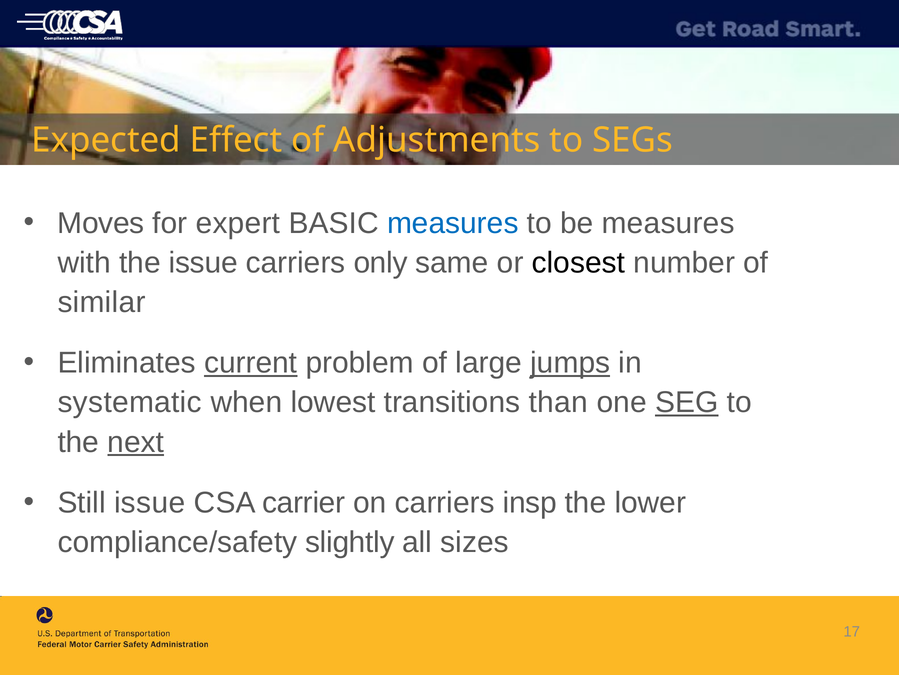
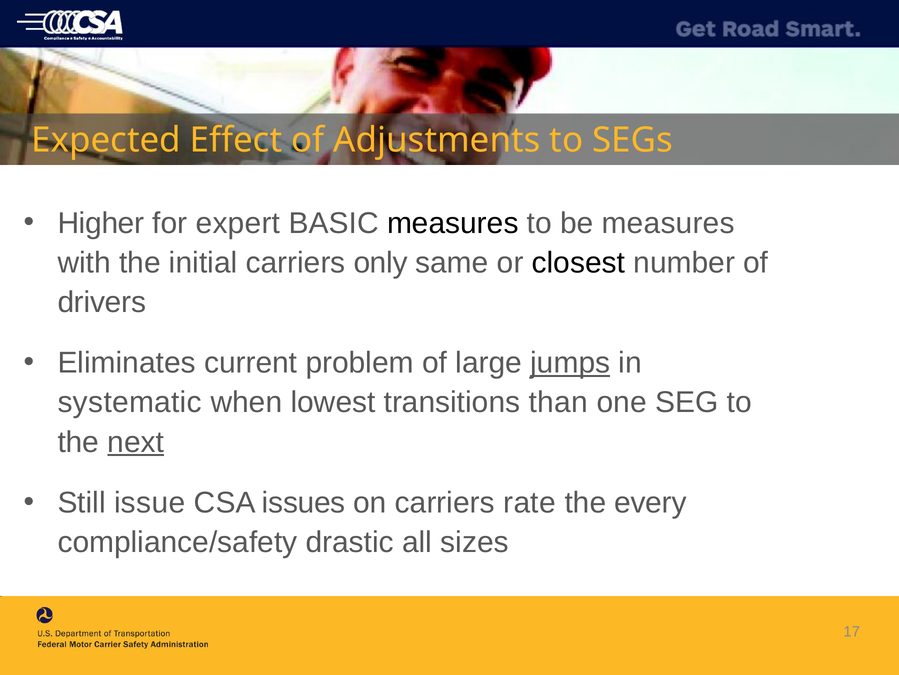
Moves: Moves -> Higher
measures at (453, 223) colour: blue -> black
the issue: issue -> initial
similar: similar -> drivers
current underline: present -> none
SEG underline: present -> none
carrier: carrier -> issues
insp: insp -> rate
lower: lower -> every
slightly: slightly -> drastic
